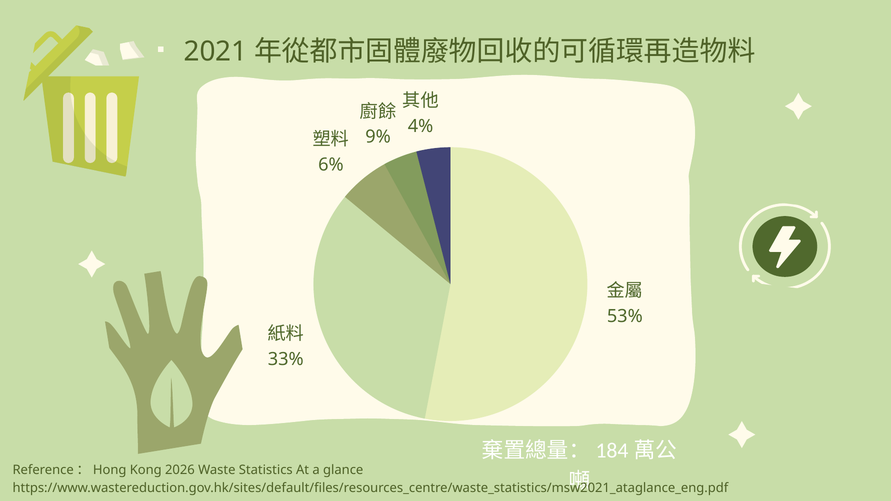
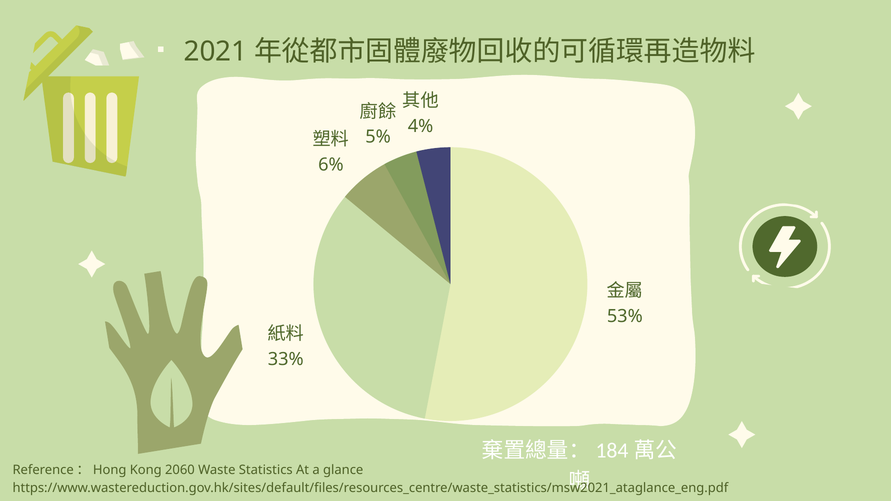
9%: 9% -> 5%
2026: 2026 -> 2060
